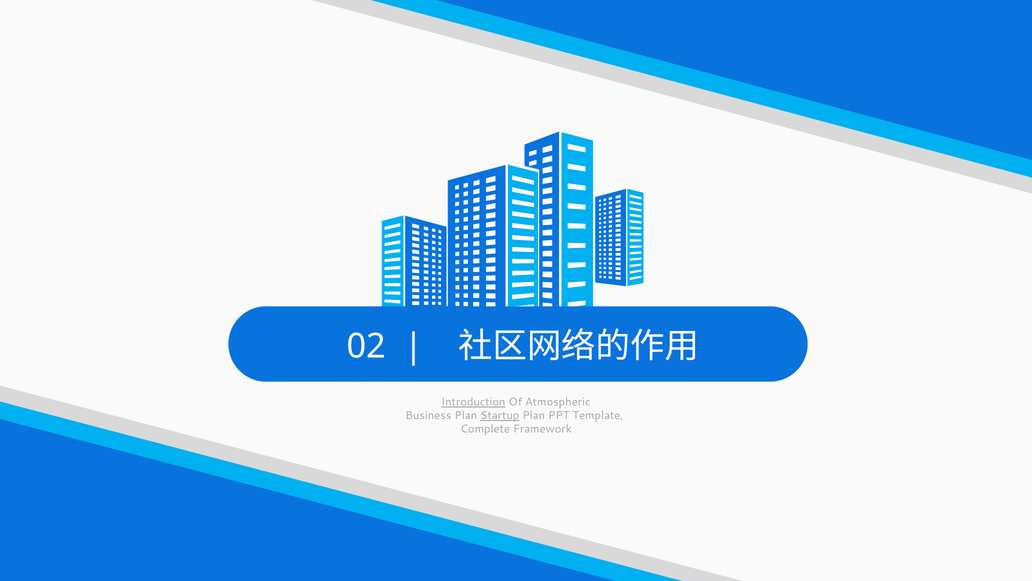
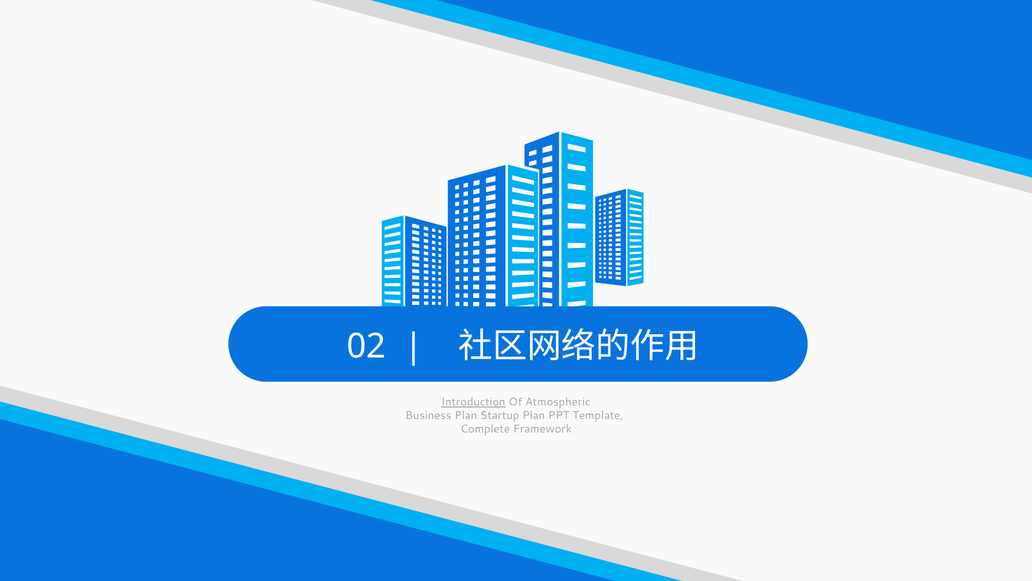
Startup underline: present -> none
